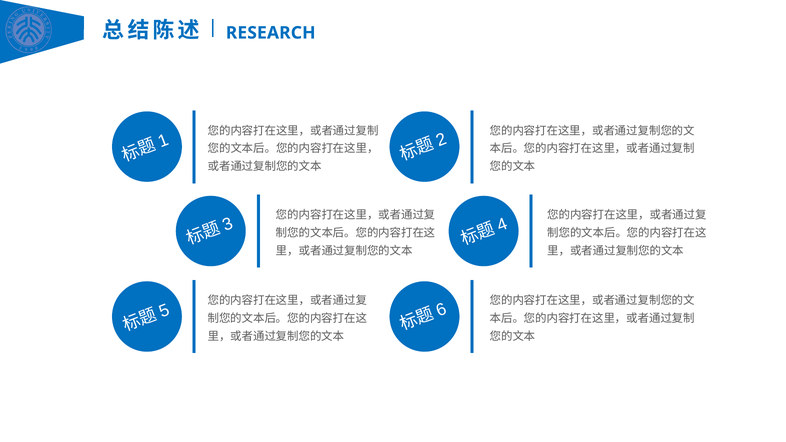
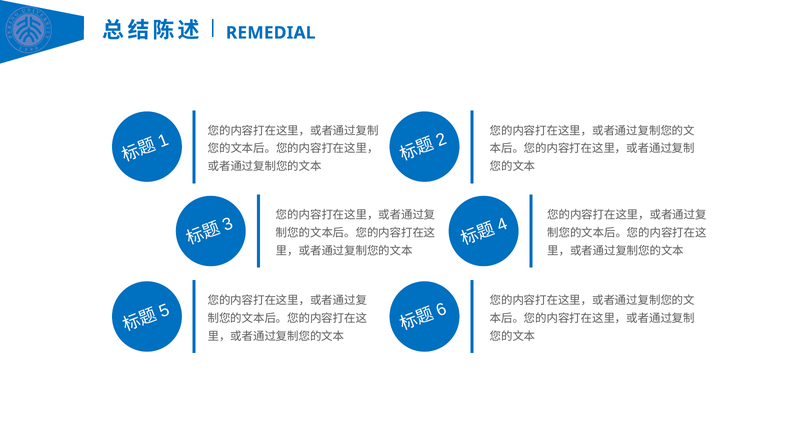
RESEARCH: RESEARCH -> REMEDIAL
